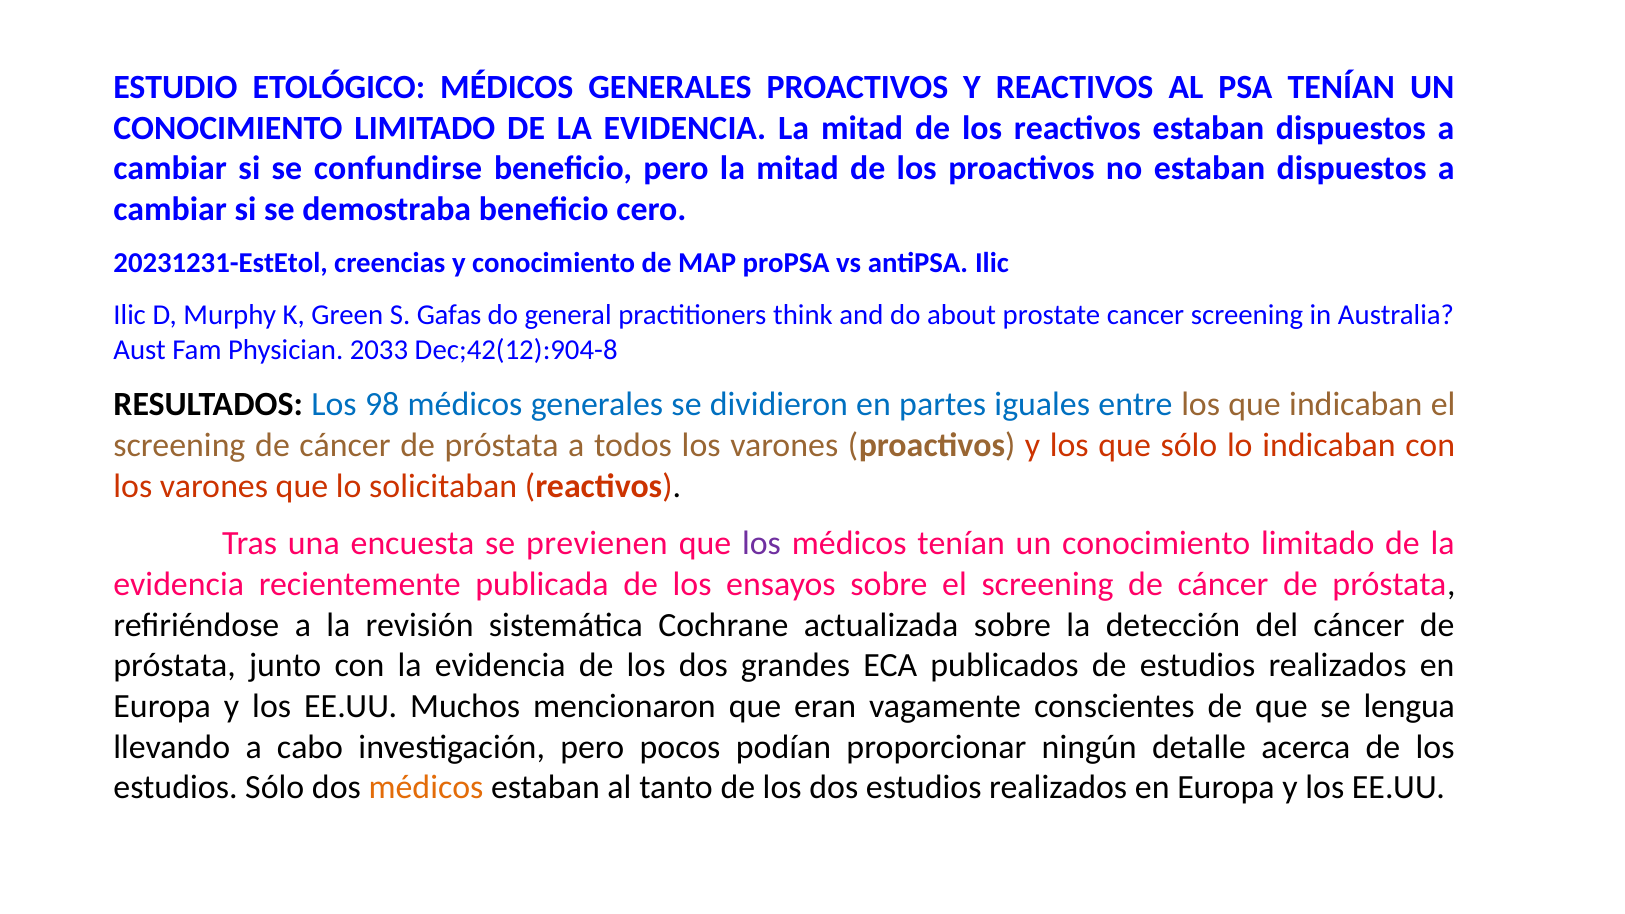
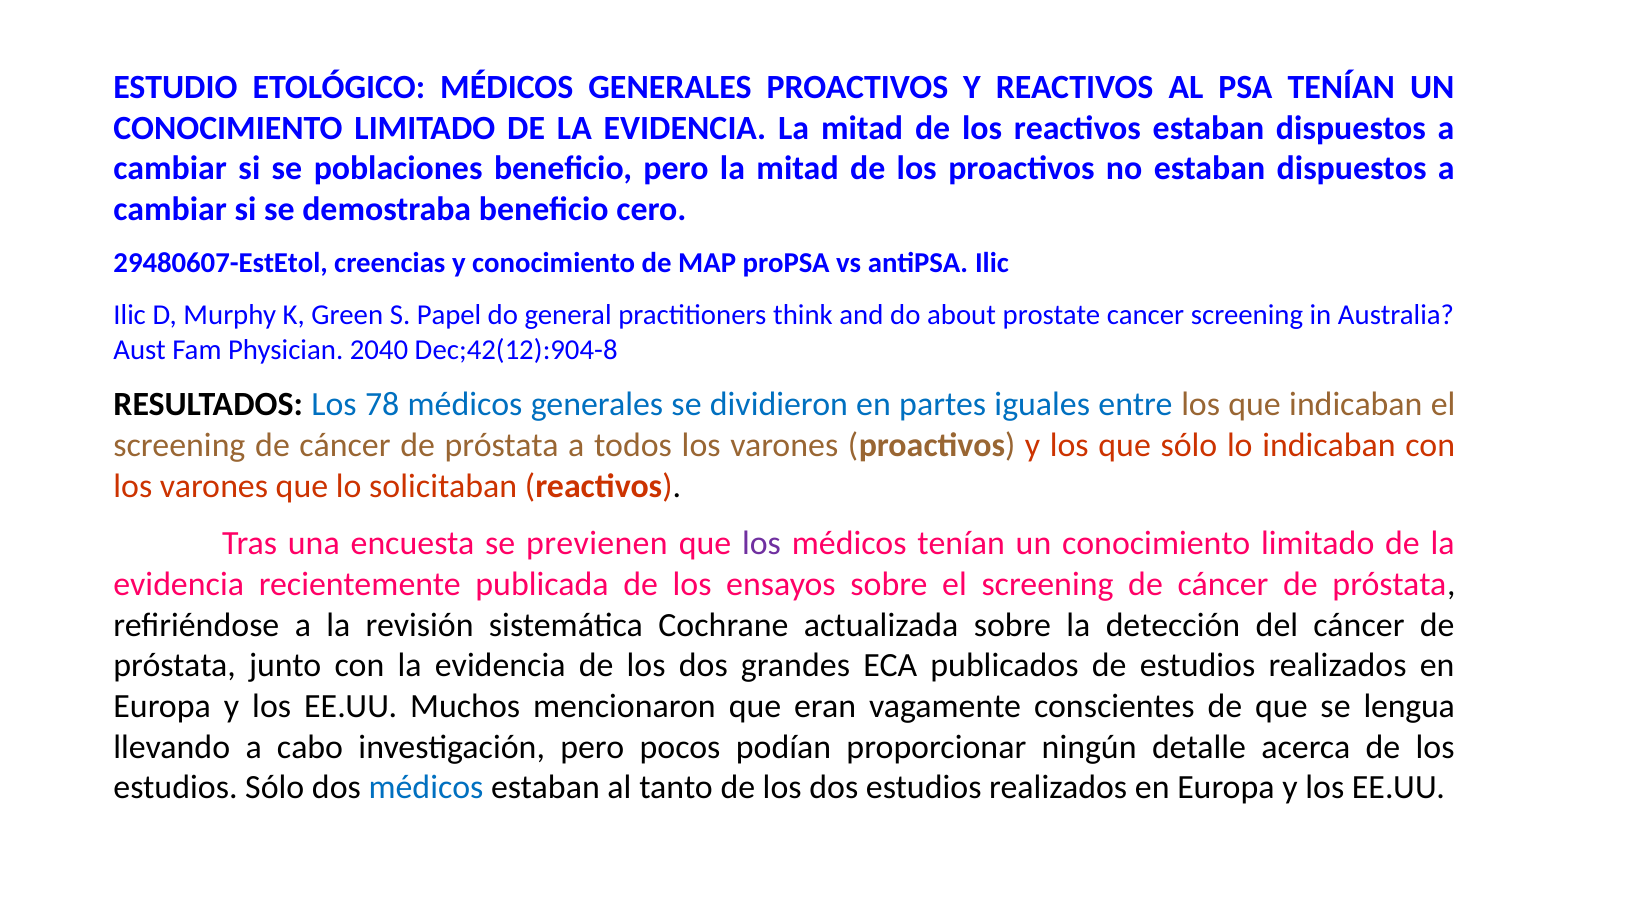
confundirse: confundirse -> poblaciones
20231231-EstEtol: 20231231-EstEtol -> 29480607-EstEtol
Gafas: Gafas -> Papel
2033: 2033 -> 2040
98: 98 -> 78
médicos at (426, 788) colour: orange -> blue
